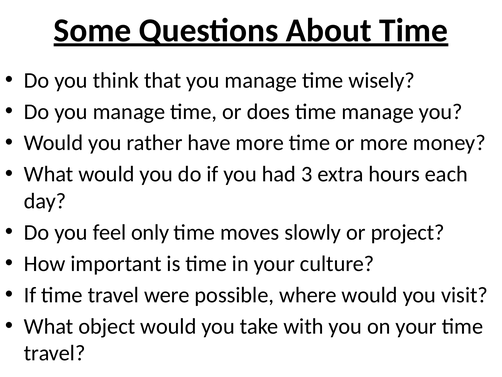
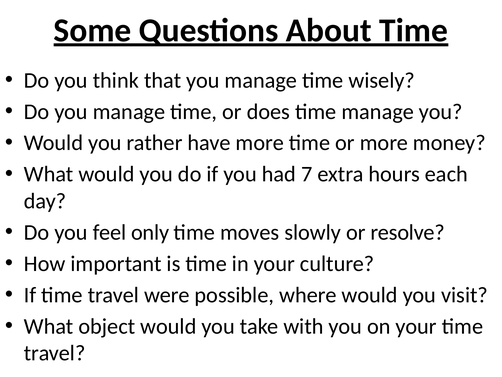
3: 3 -> 7
project: project -> resolve
